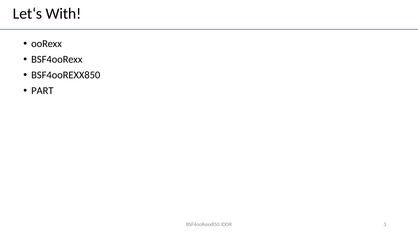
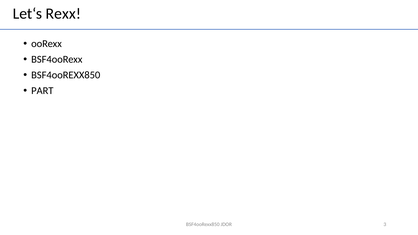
With: With -> Rexx
